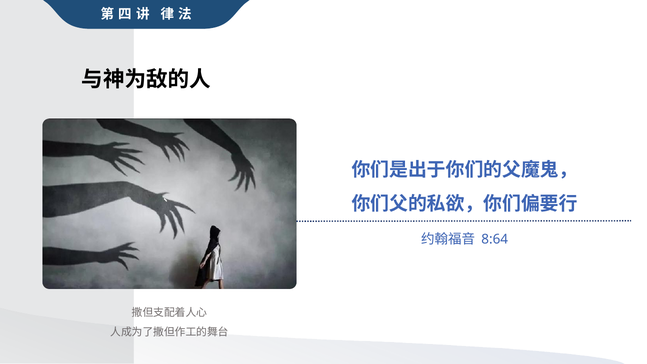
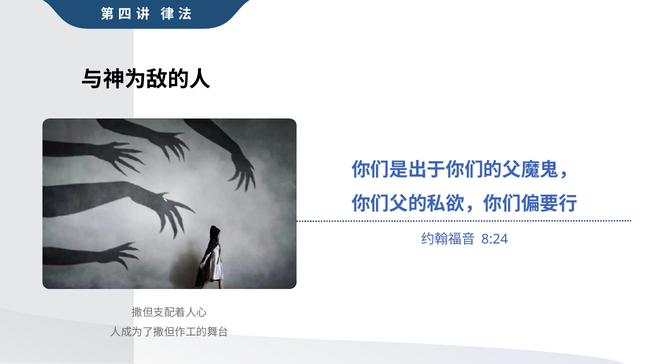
8:64: 8:64 -> 8:24
